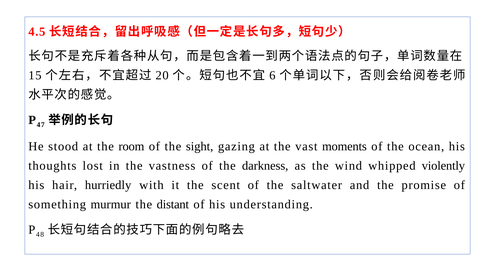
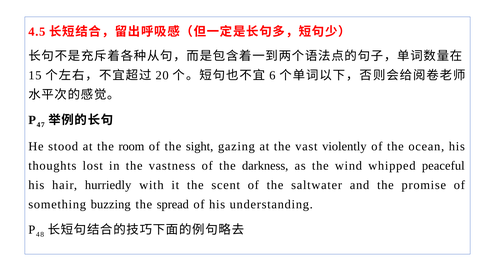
moments: moments -> violently
violently: violently -> peaceful
murmur: murmur -> buzzing
distant: distant -> spread
